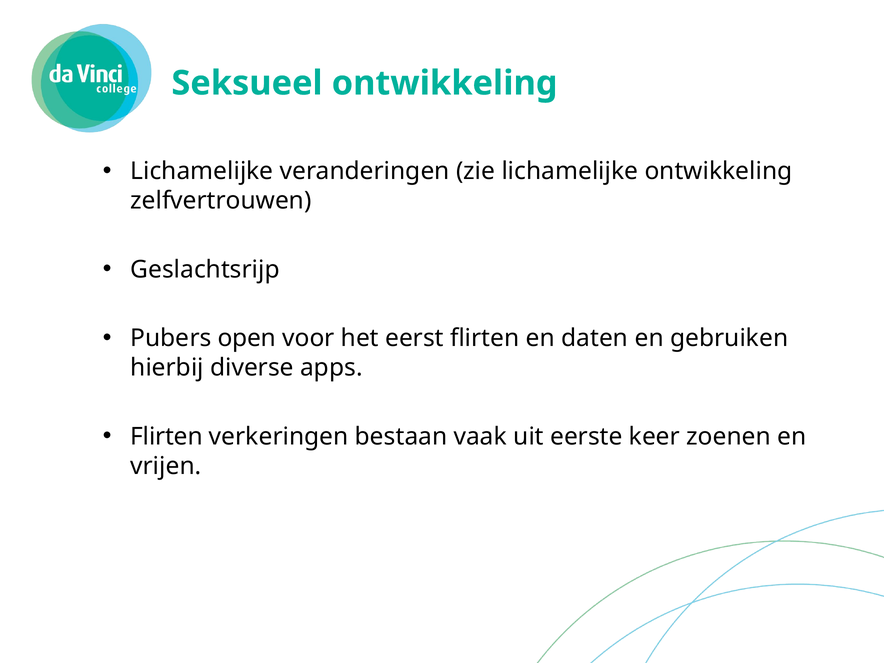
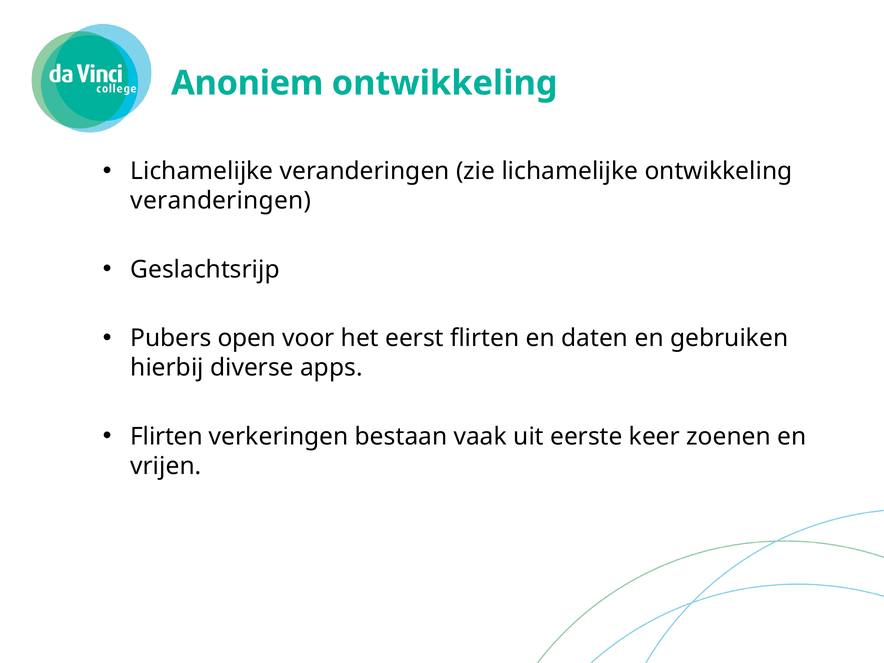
Seksueel: Seksueel -> Anoniem
zelfvertrouwen at (221, 201): zelfvertrouwen -> veranderingen
